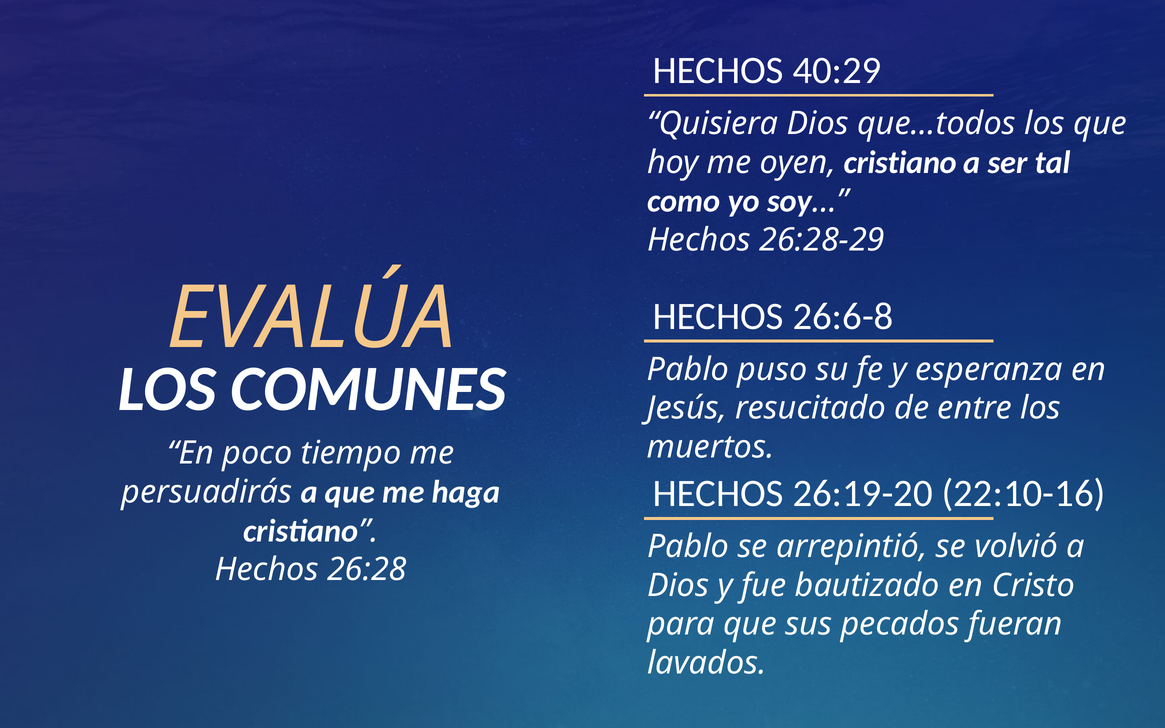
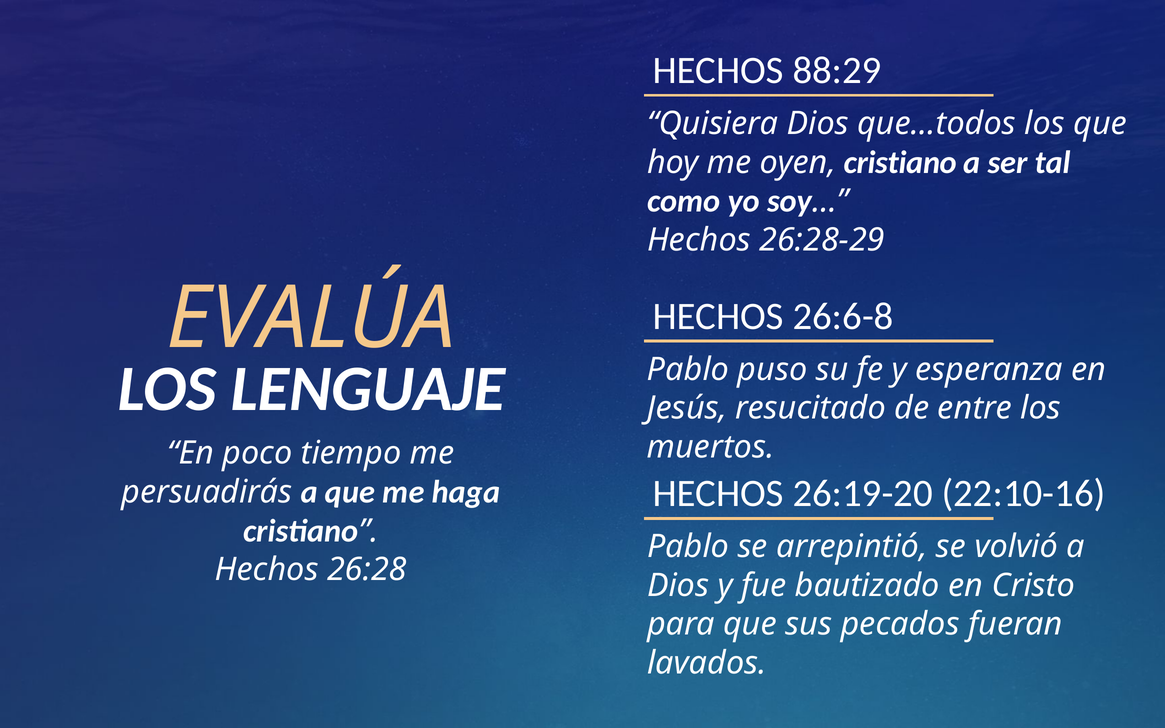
40:29: 40:29 -> 88:29
COMUNES: COMUNES -> LENGUAJE
